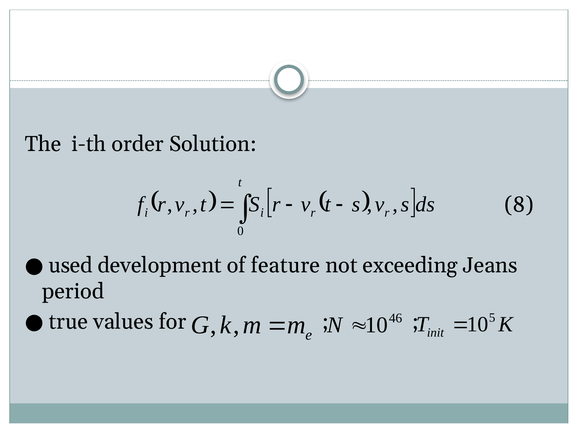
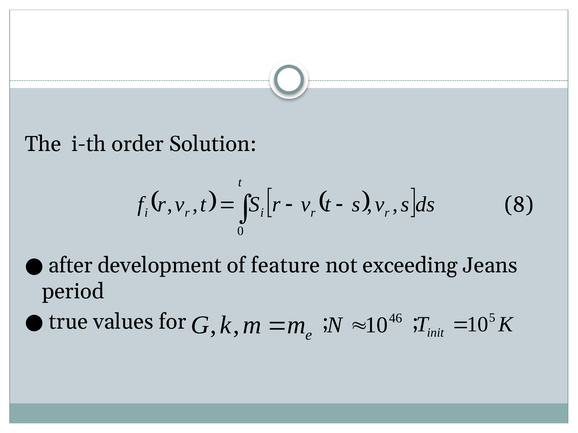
used: used -> after
